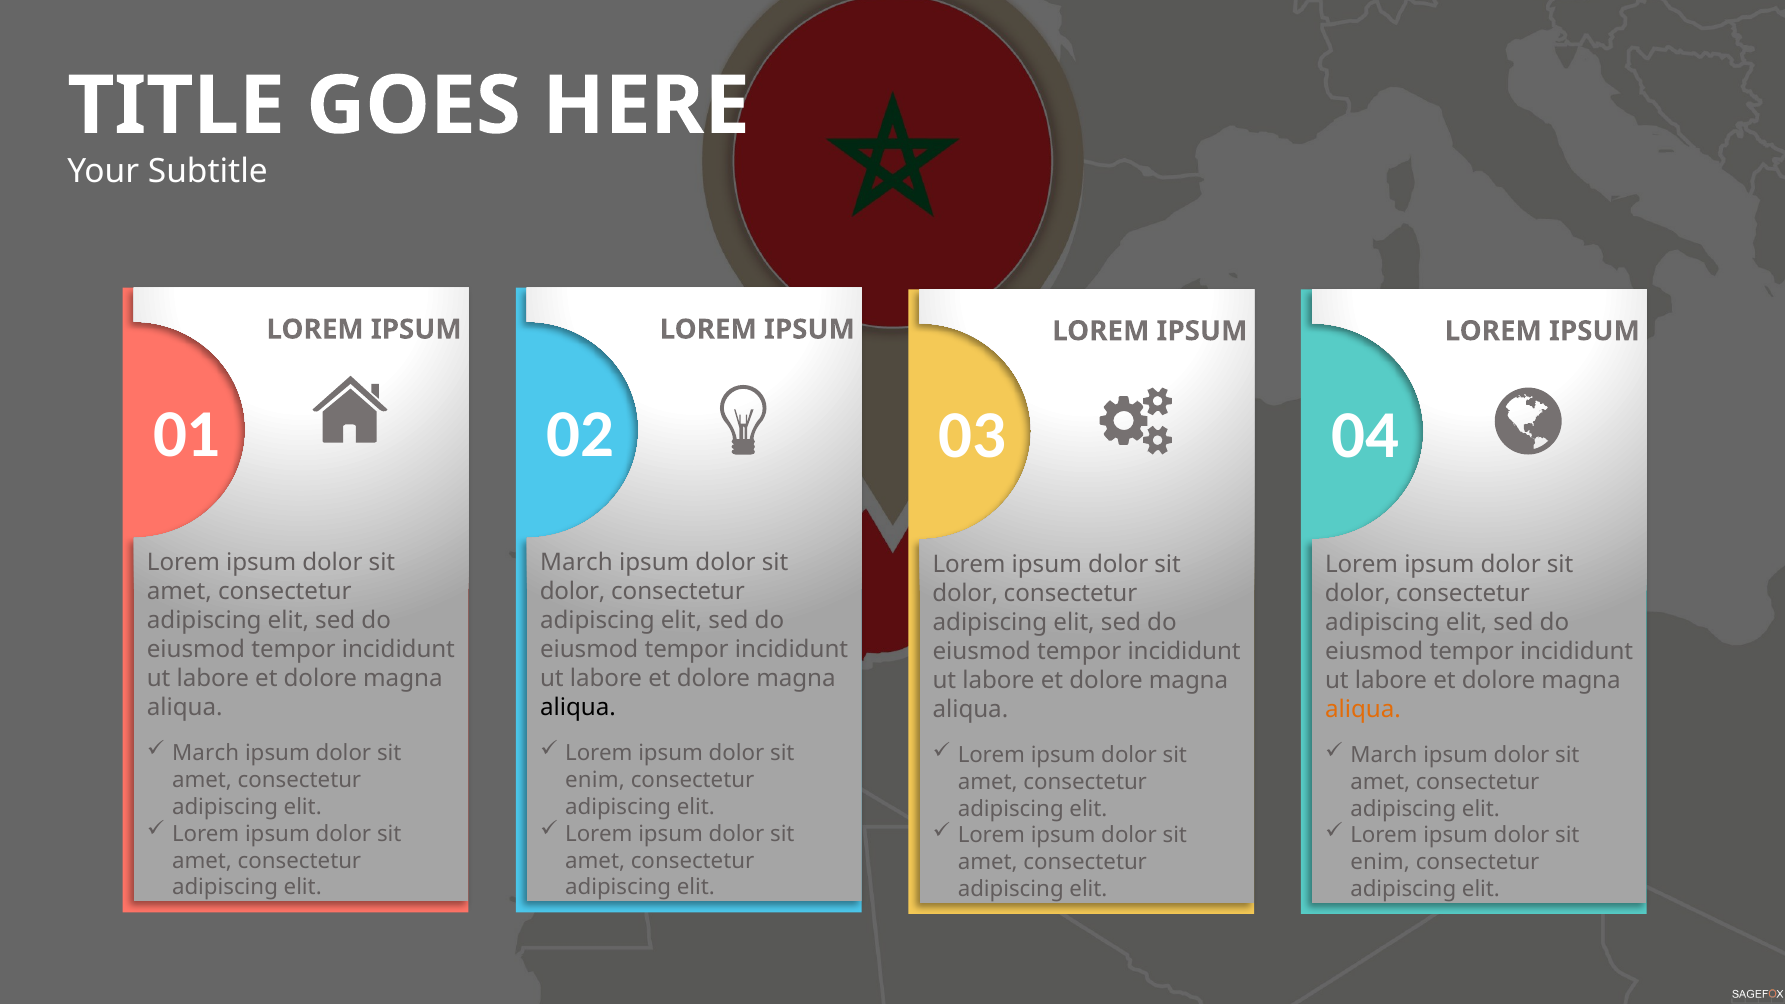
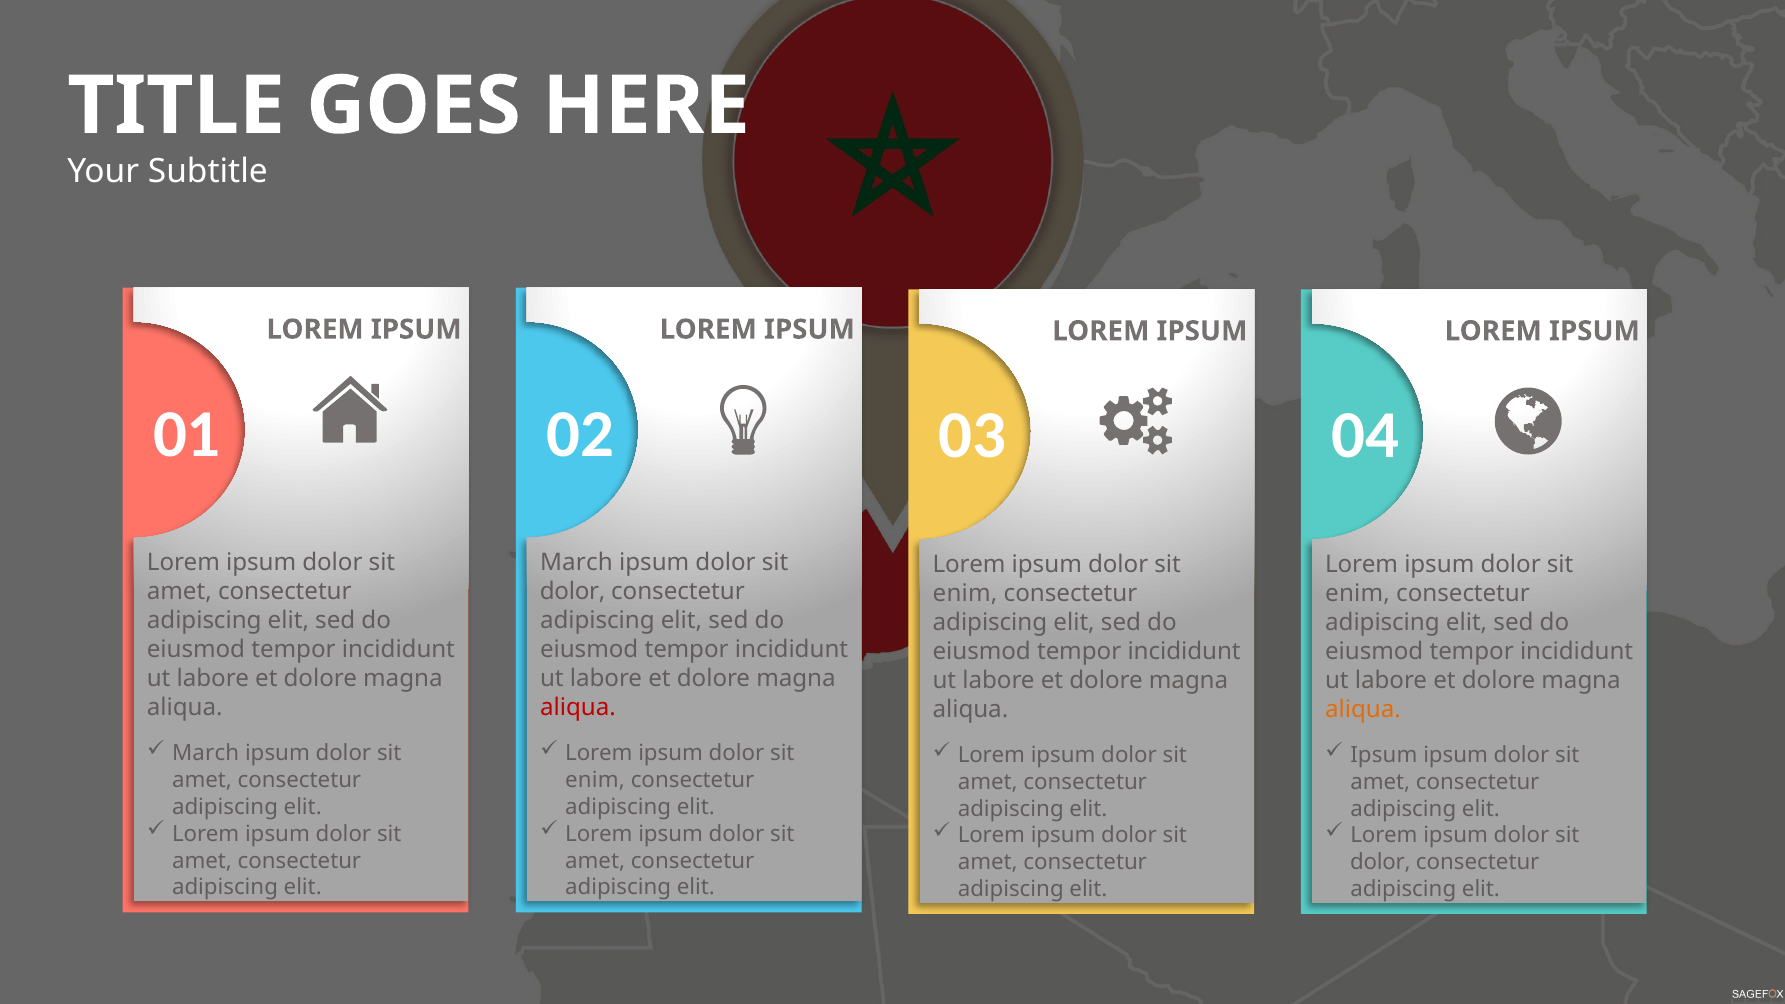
dolor at (965, 594): dolor -> enim
dolor at (1358, 594): dolor -> enim
aliqua at (578, 708) colour: black -> red
March at (1384, 755): March -> Ipsum
enim at (1380, 862): enim -> dolor
